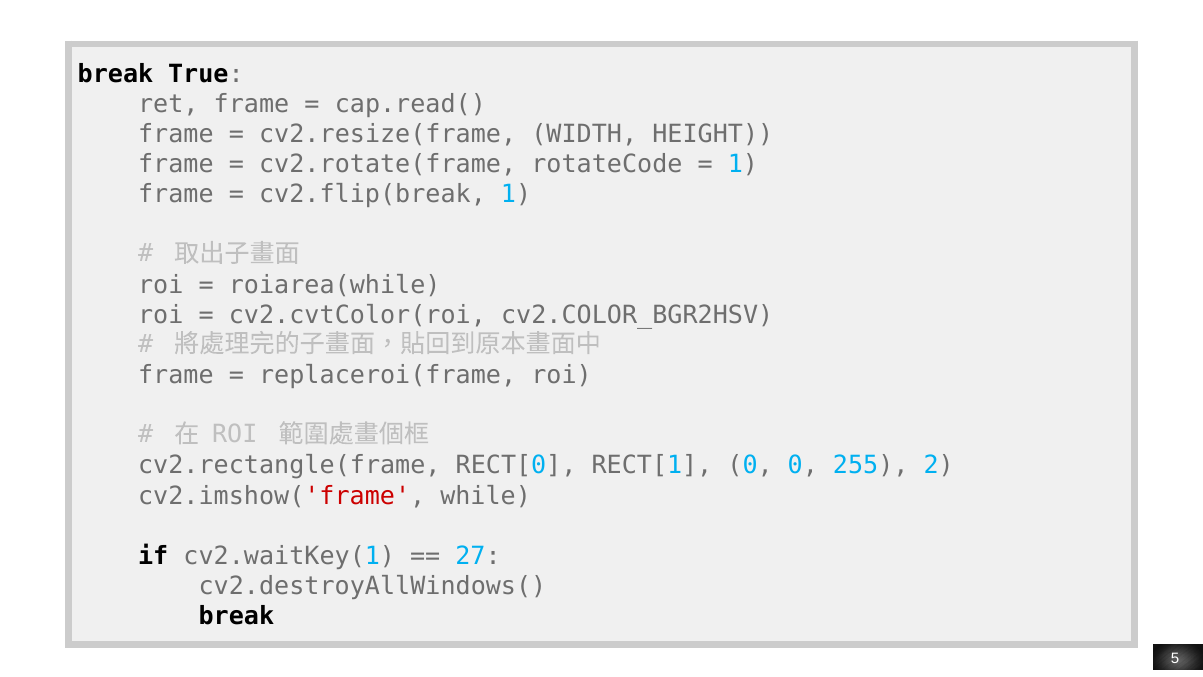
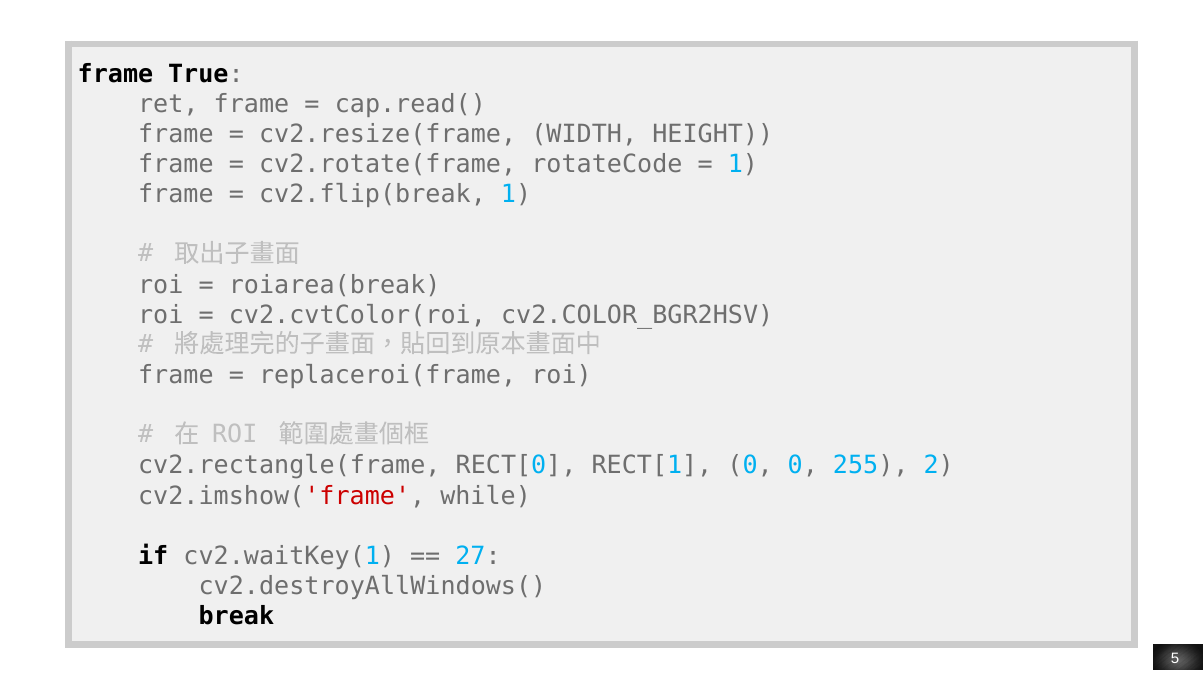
break at (115, 74): break -> frame
roiarea(while: roiarea(while -> roiarea(break
